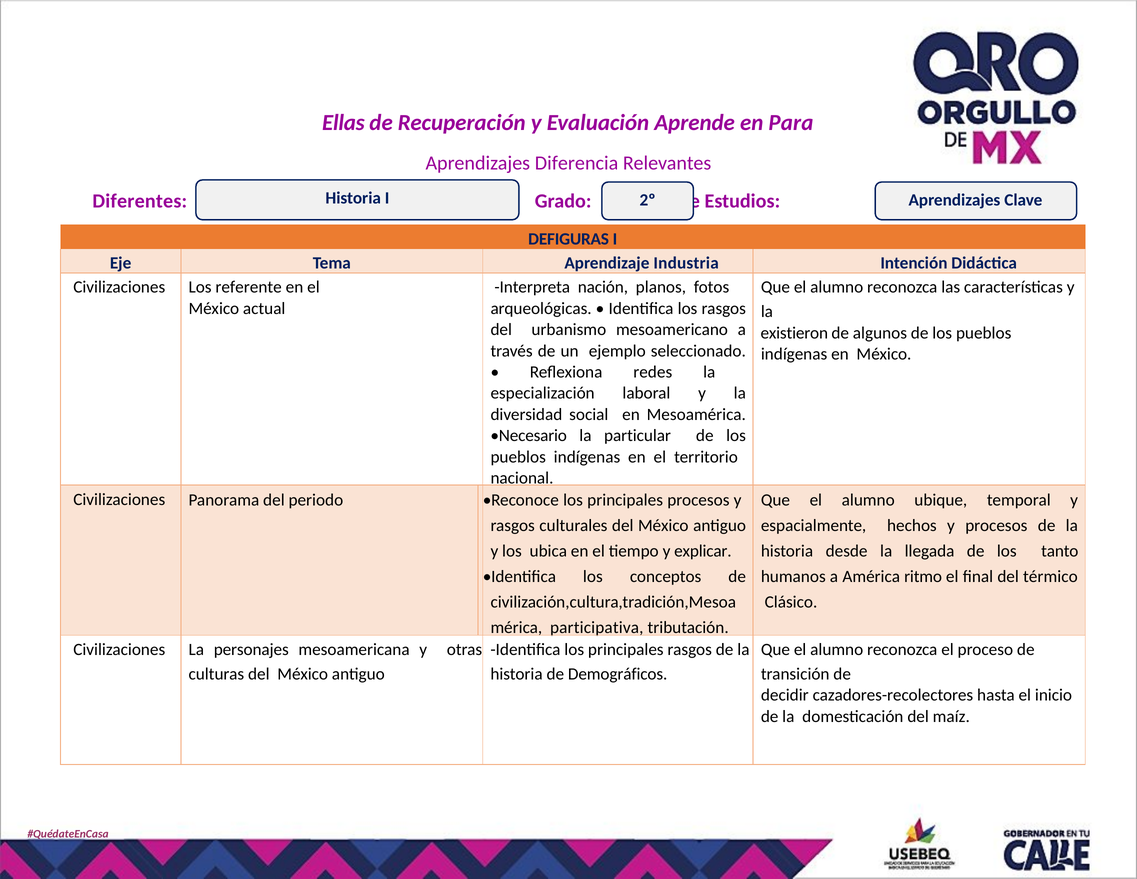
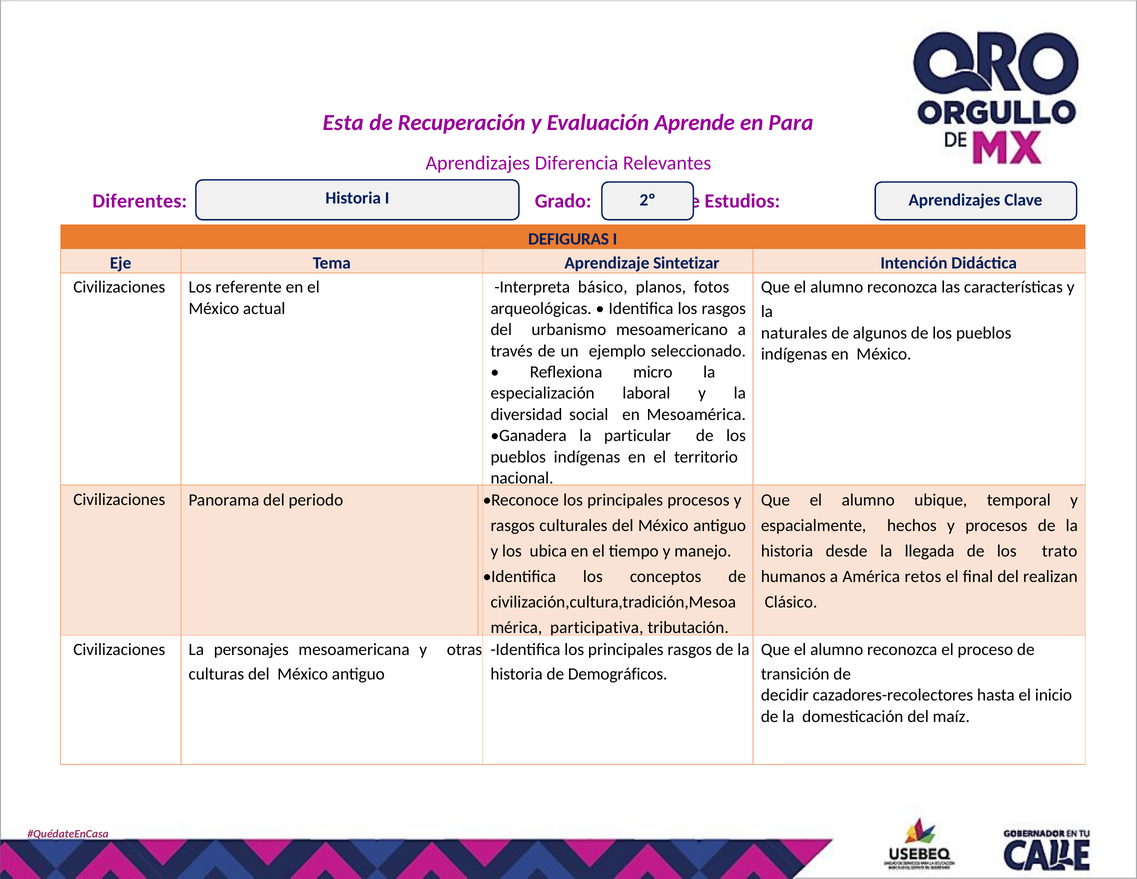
Ellas: Ellas -> Esta
Industria: Industria -> Sintetizar
nación: nación -> básico
existieron: existieron -> naturales
redes: redes -> micro
Necesario: Necesario -> Ganadera
explicar: explicar -> manejo
tanto: tanto -> trato
ritmo: ritmo -> retos
térmico: térmico -> realizan
